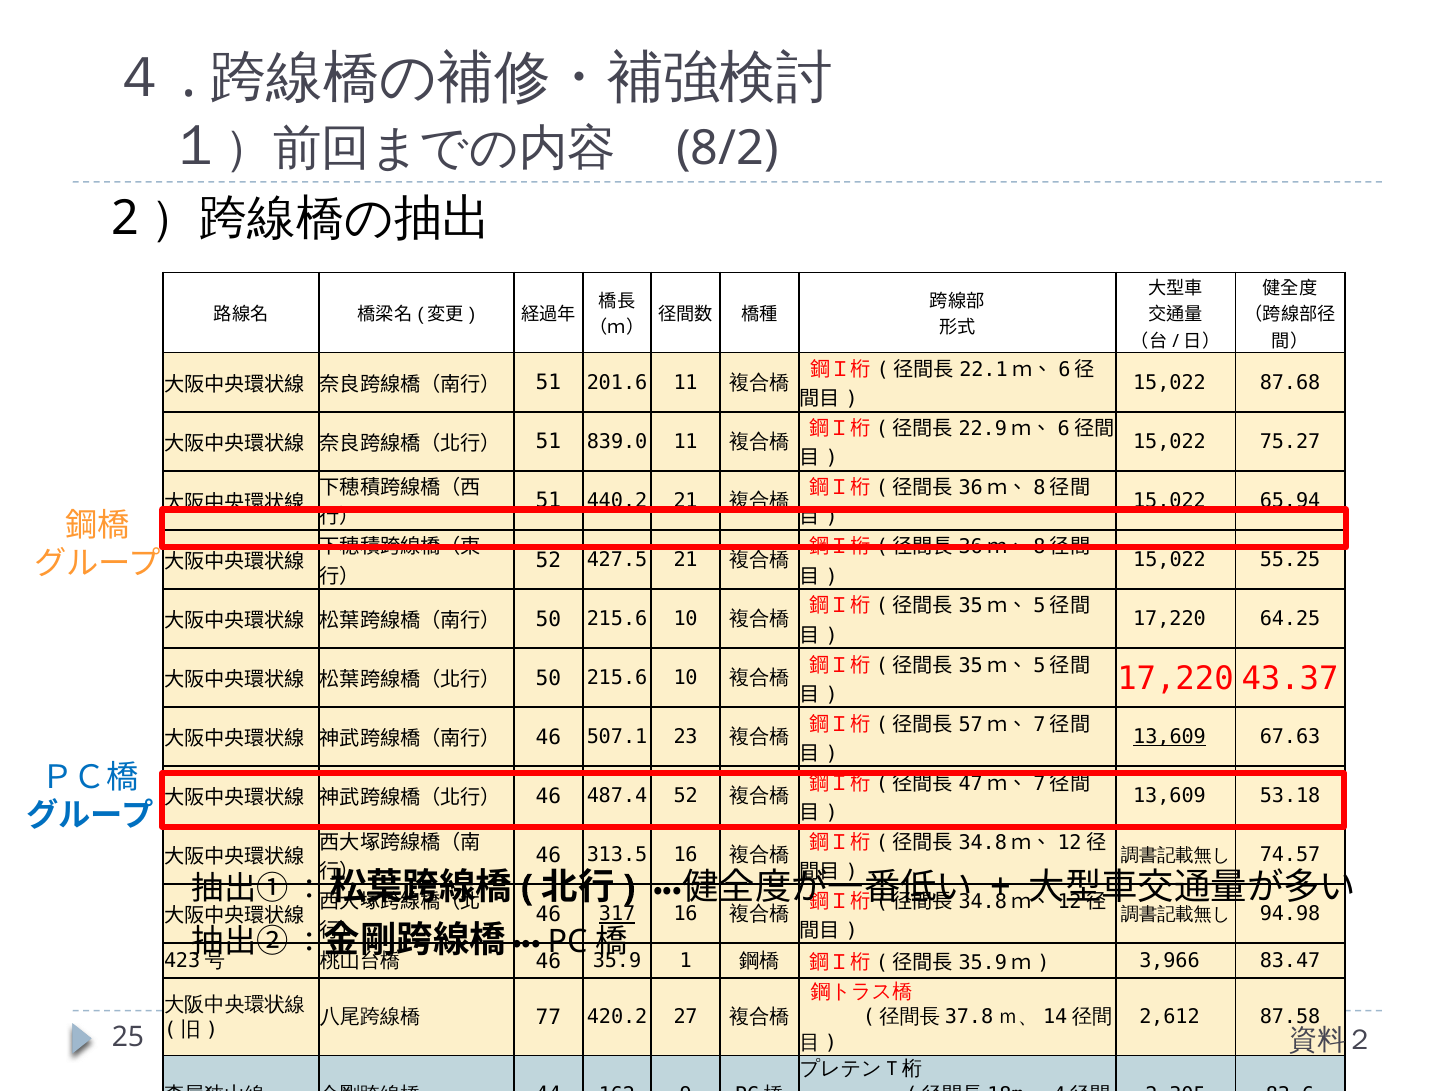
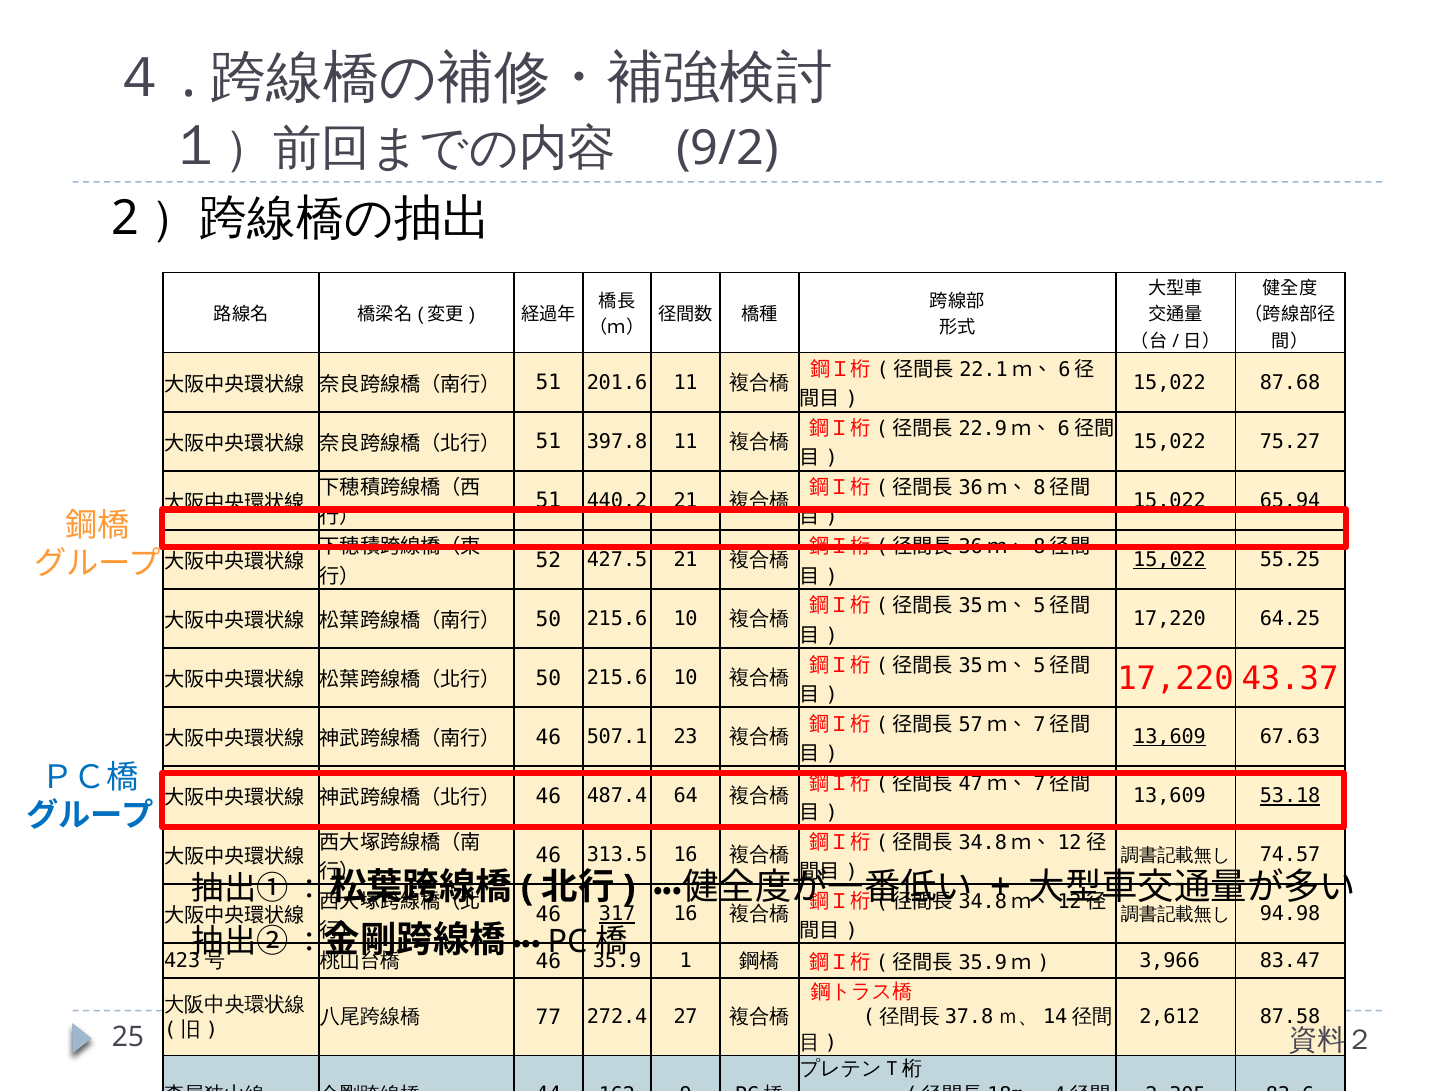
8/2: 8/2 -> 9/2
839.0: 839.0 -> 397.8
15,022 at (1170, 560) underline: none -> present
53.18 underline: none -> present
487.4 52: 52 -> 64
420.2: 420.2 -> 272.4
